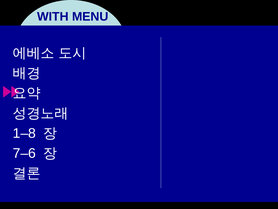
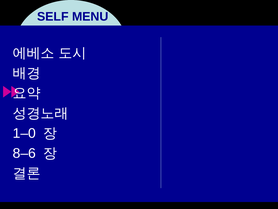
WITH: WITH -> SELF
1–8: 1–8 -> 1–0
7–6: 7–6 -> 8–6
